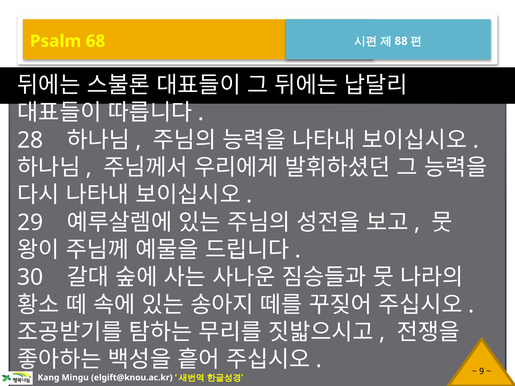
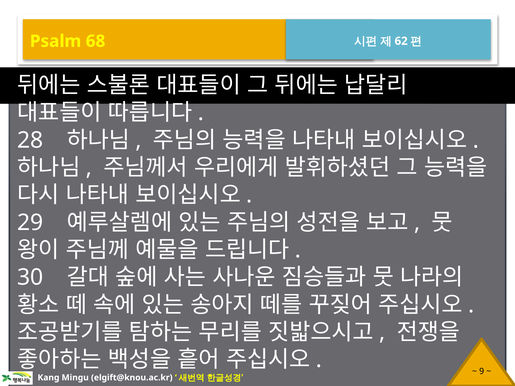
88: 88 -> 62
